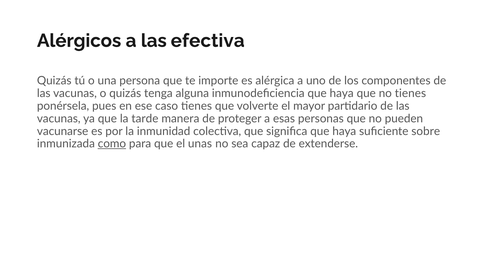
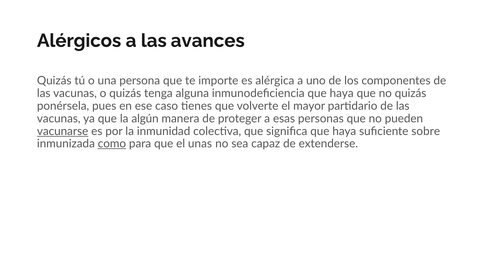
efectiva: efectiva -> avances
no tienes: tienes -> quizás
tarde: tarde -> algún
vacunarse underline: none -> present
